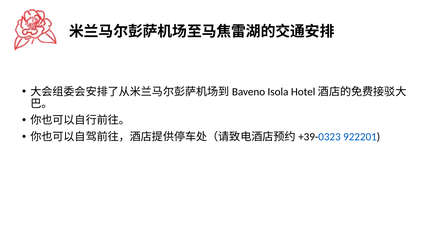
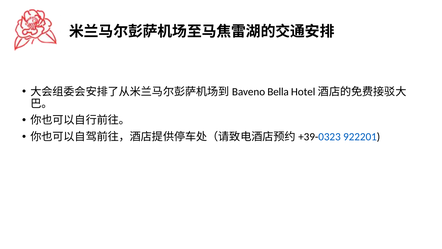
Isola: Isola -> Bella
